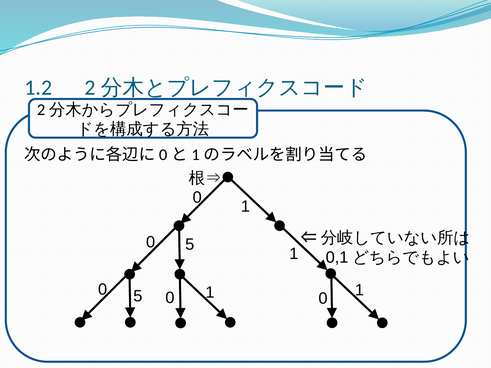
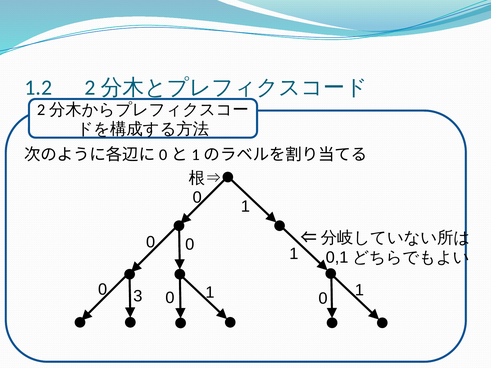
5 at (190, 245): 5 -> 0
5 at (138, 296): 5 -> 3
